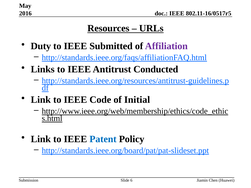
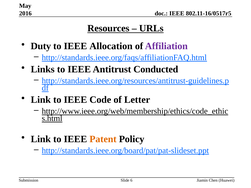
Submitted: Submitted -> Allocation
Initial: Initial -> Letter
Patent colour: blue -> orange
